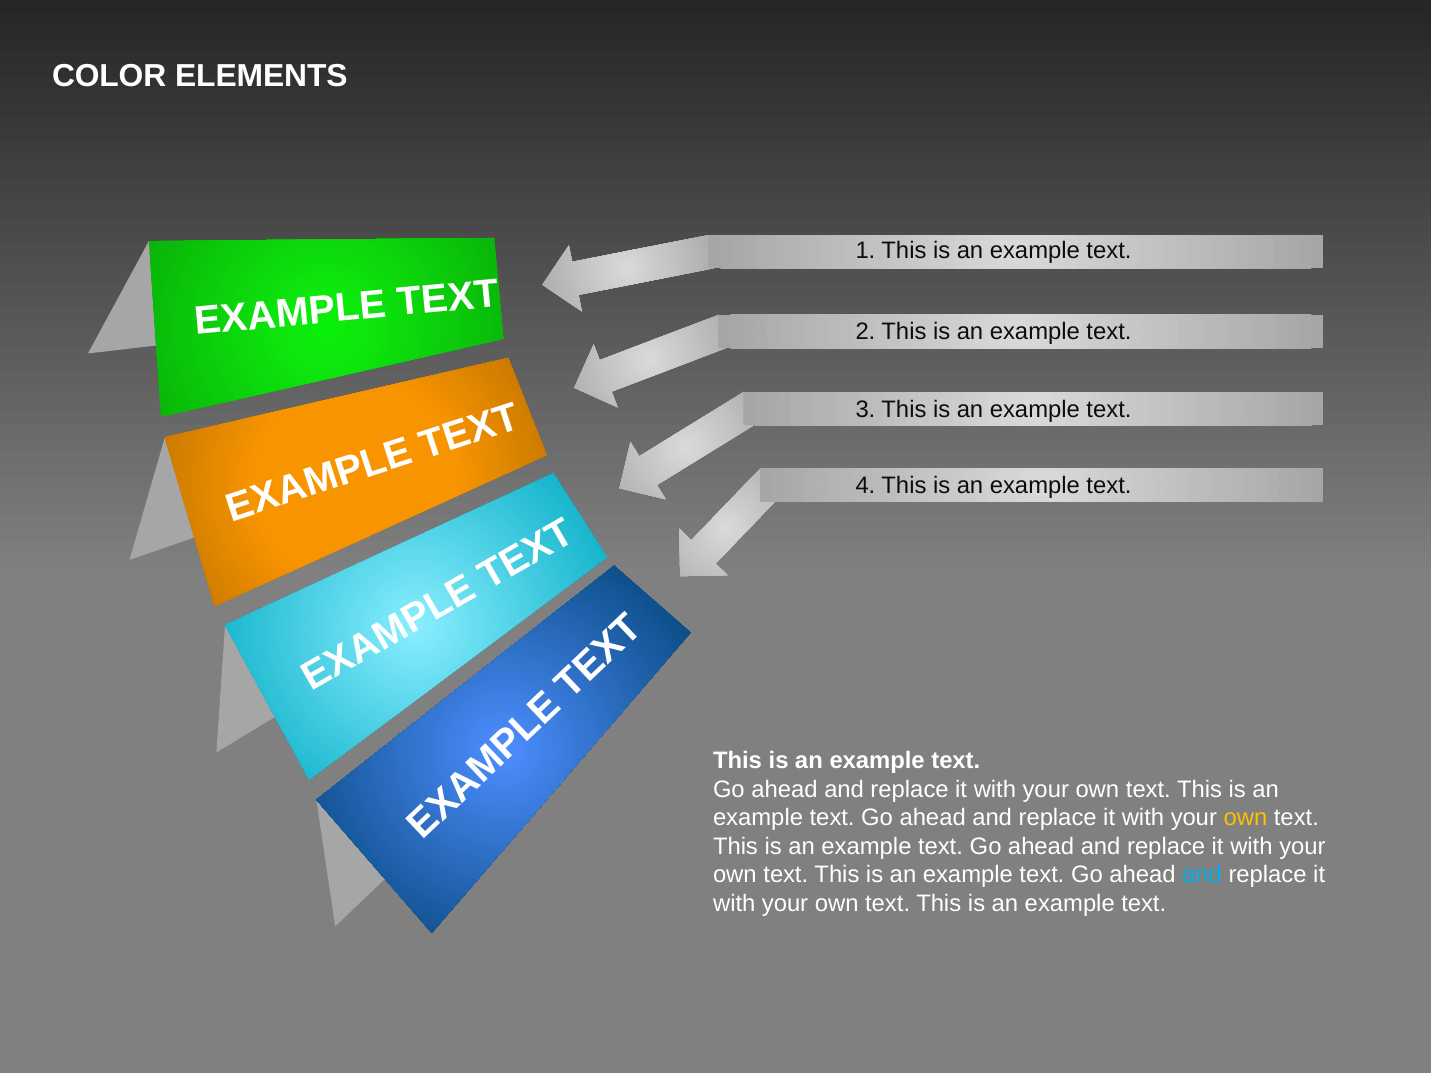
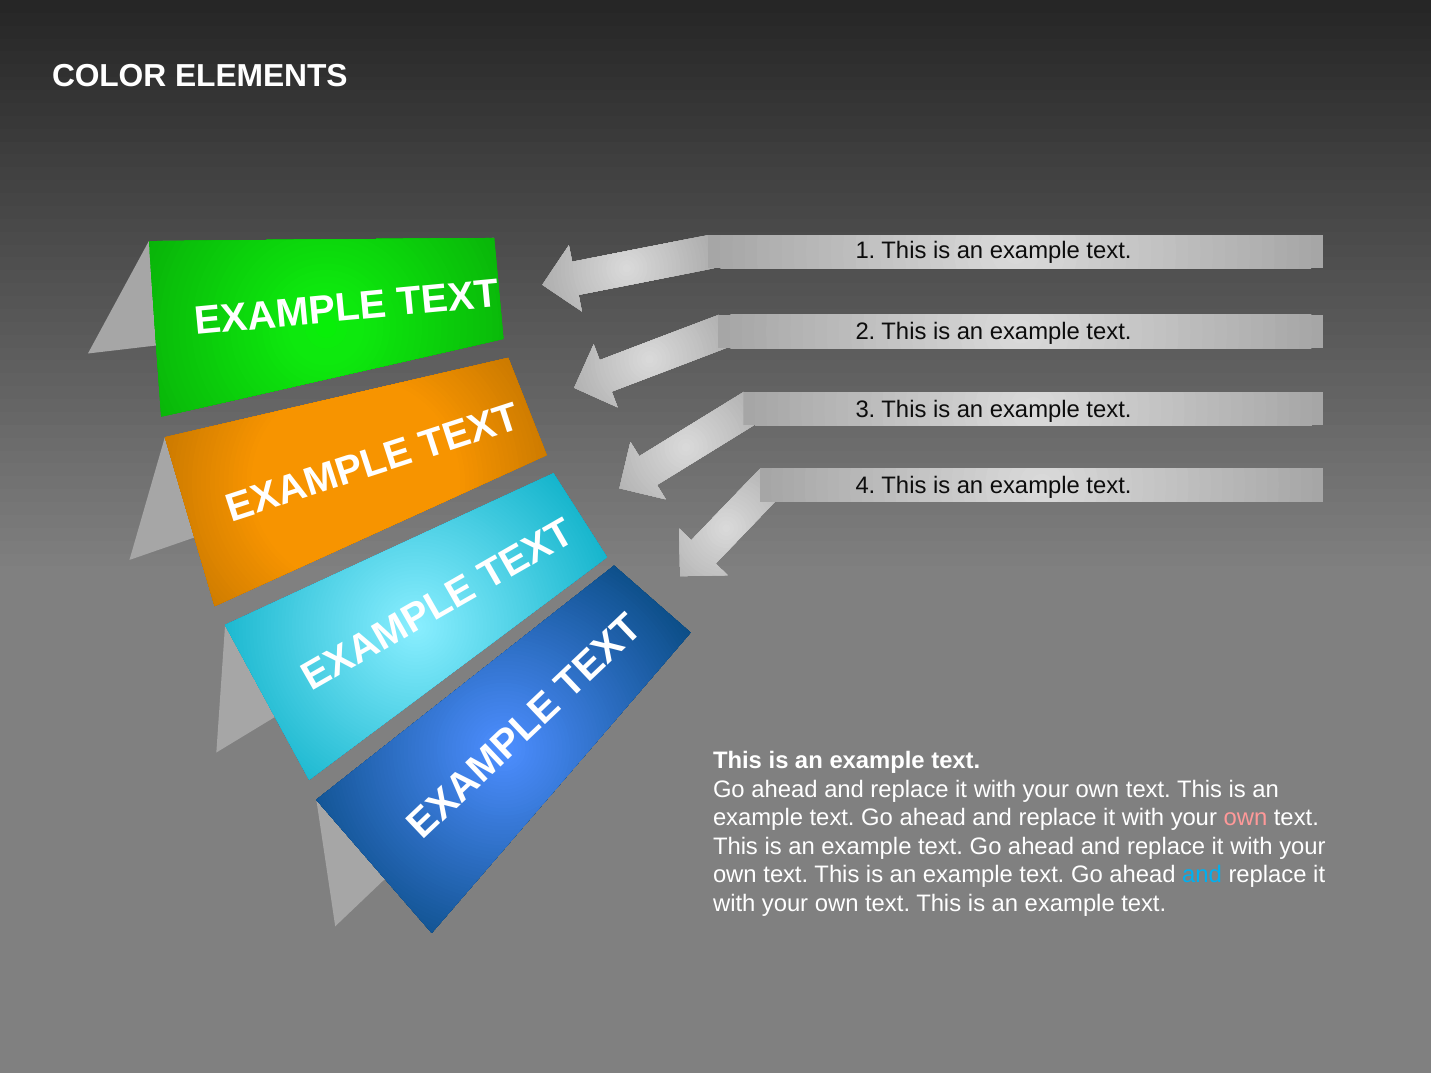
own at (1245, 818) colour: yellow -> pink
